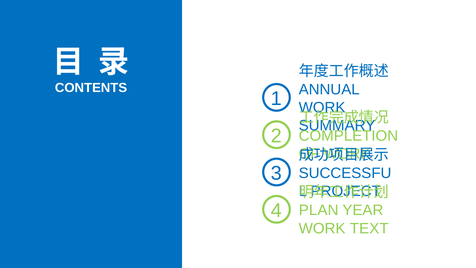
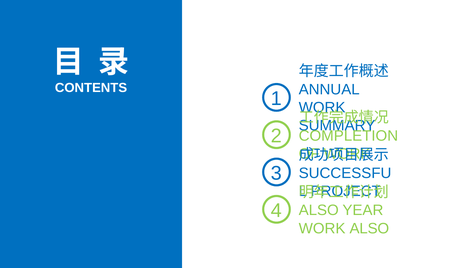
PLAN at (319, 210): PLAN -> ALSO
WORK TEXT: TEXT -> ALSO
